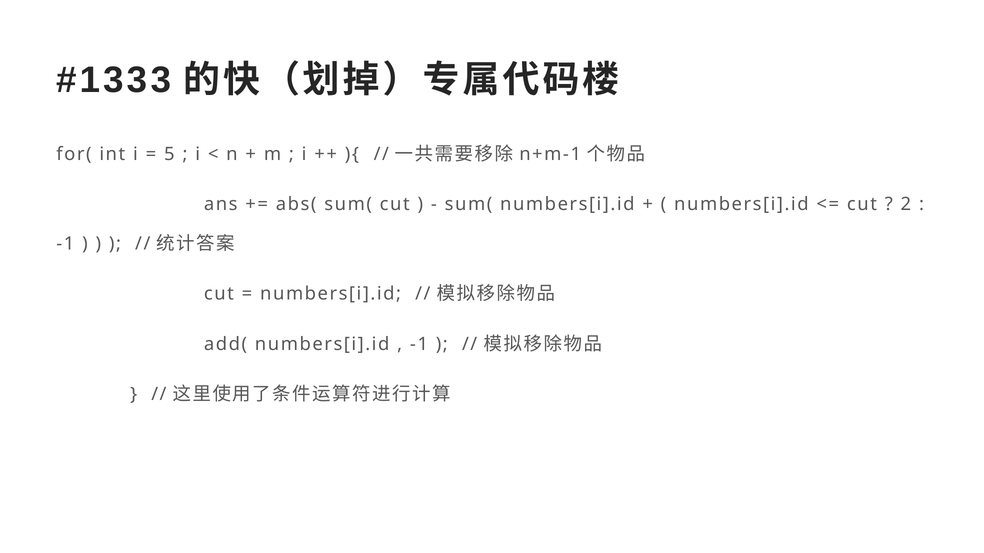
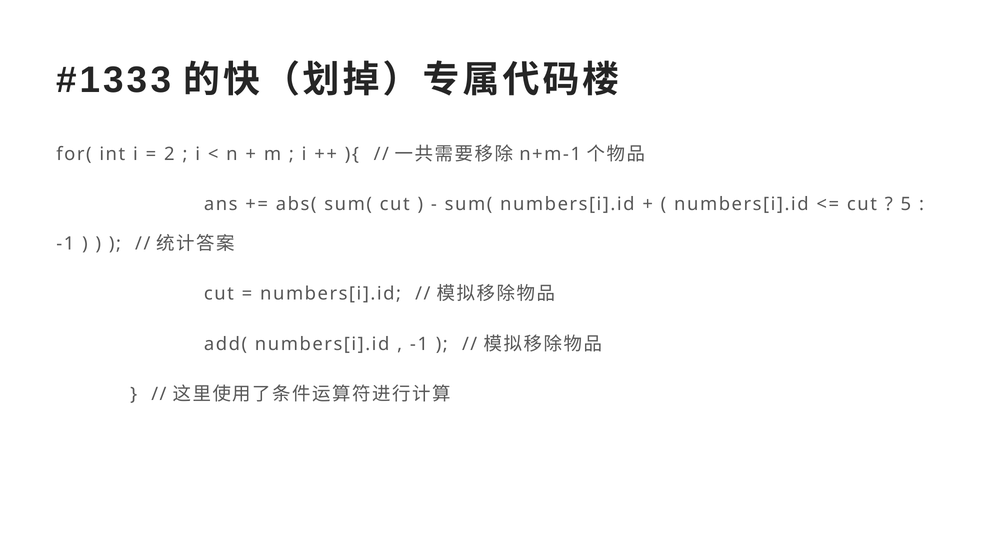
5: 5 -> 2
2: 2 -> 5
